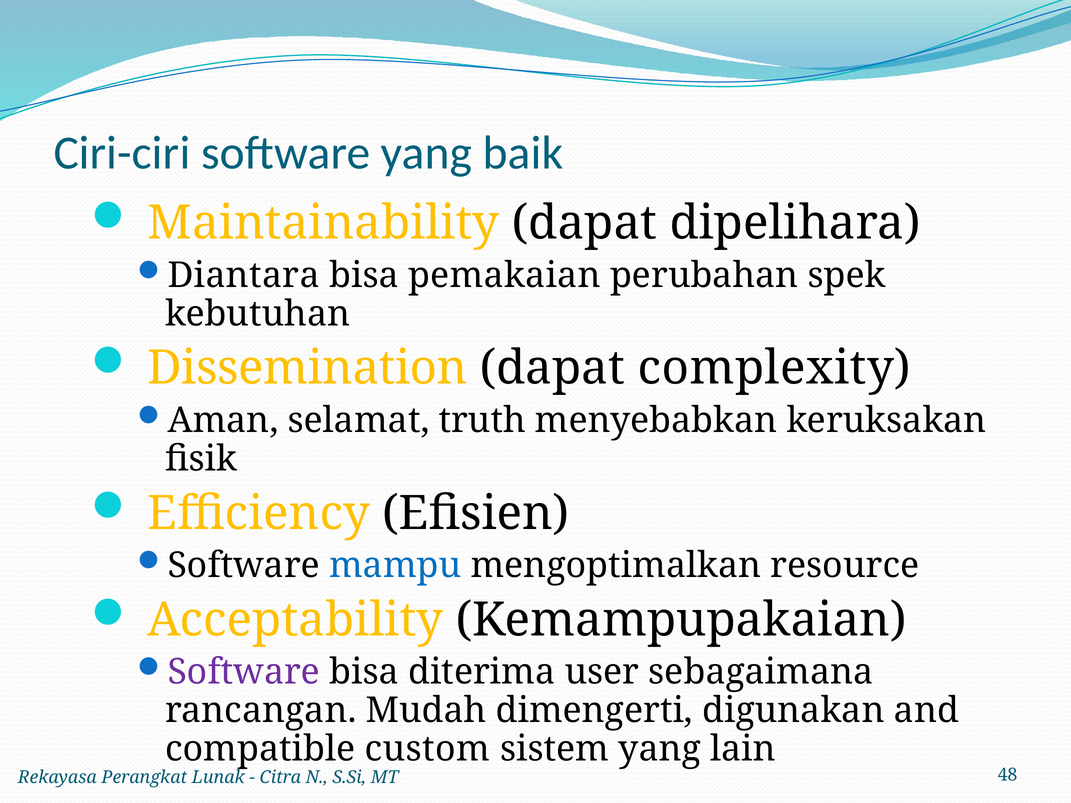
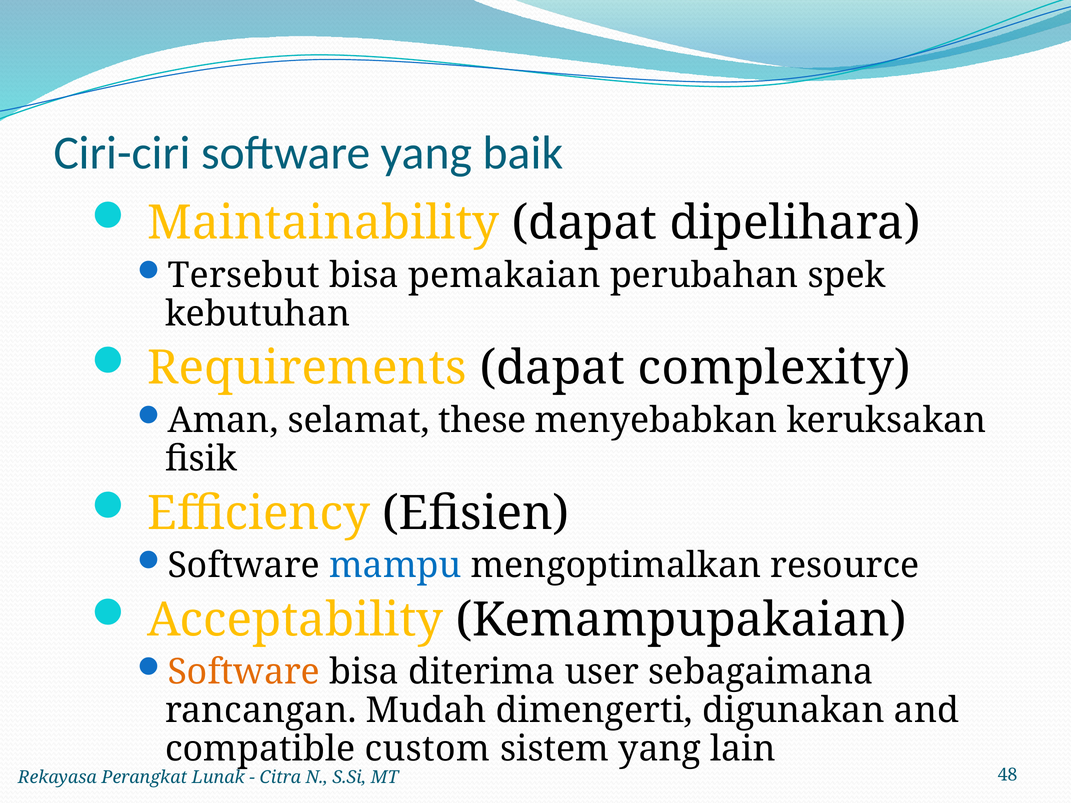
Diantara: Diantara -> Tersebut
Dissemination: Dissemination -> Requirements
truth: truth -> these
Software at (244, 672) colour: purple -> orange
